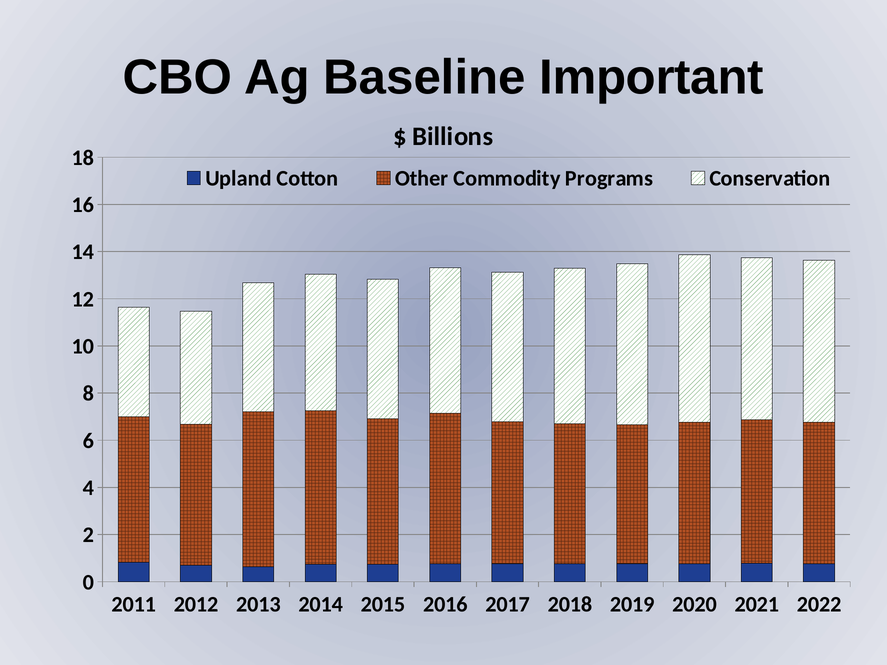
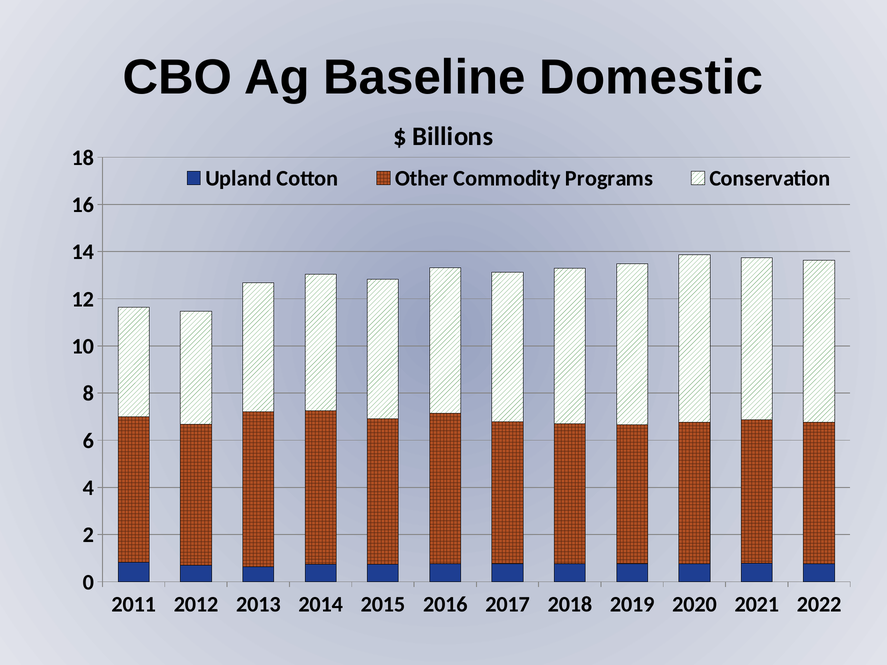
Important: Important -> Domestic
